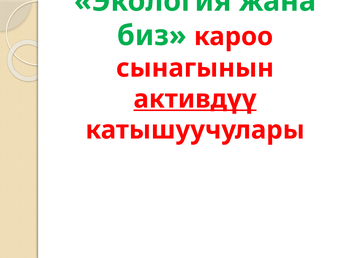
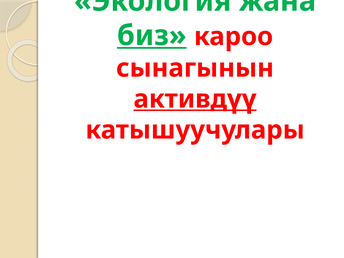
биз underline: none -> present
